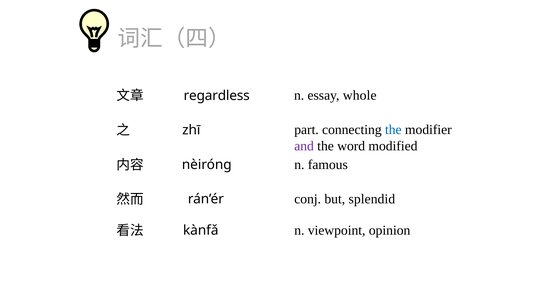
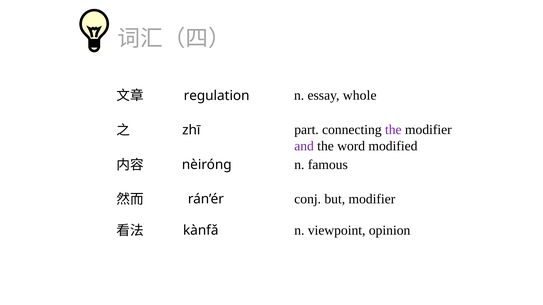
regardless: regardless -> regulation
the at (393, 130) colour: blue -> purple
but splendid: splendid -> modifier
